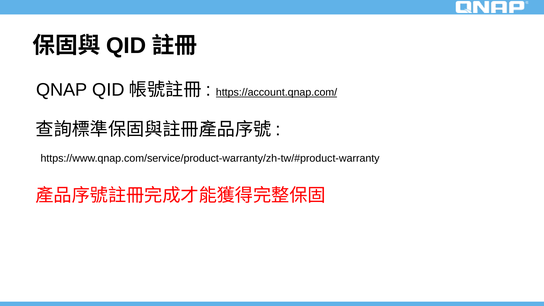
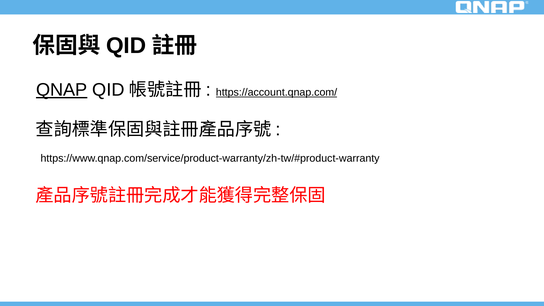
QNAP underline: none -> present
